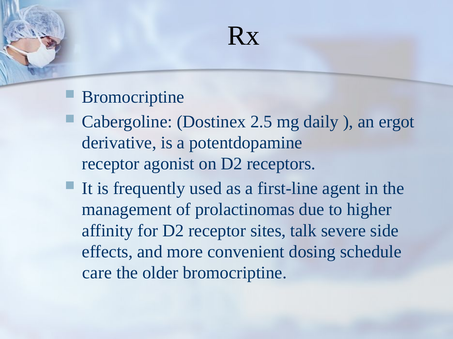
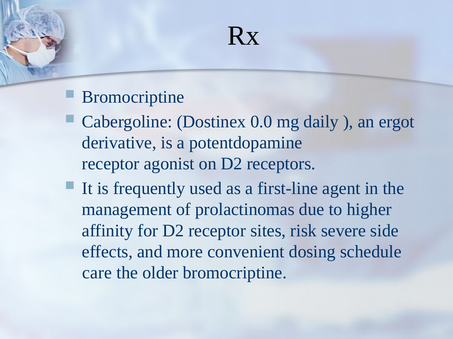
2.5: 2.5 -> 0.0
talk: talk -> risk
